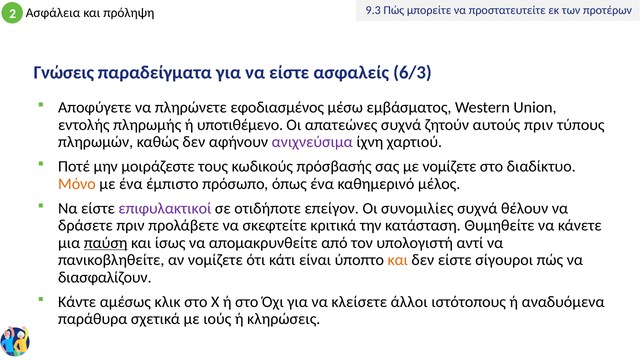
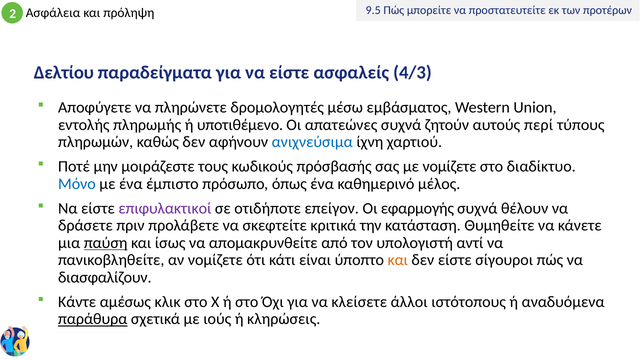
9.3: 9.3 -> 9.5
Γνώσεις: Γνώσεις -> Δελτίου
6/3: 6/3 -> 4/3
εφοδιασμένος: εφοδιασμένος -> δρομολογητές
αυτούς πριν: πριν -> περί
ανιχνεύσιμα colour: purple -> blue
Μόνο colour: orange -> blue
συνομιλίες: συνομιλίες -> εφαρμογής
παράθυρα underline: none -> present
